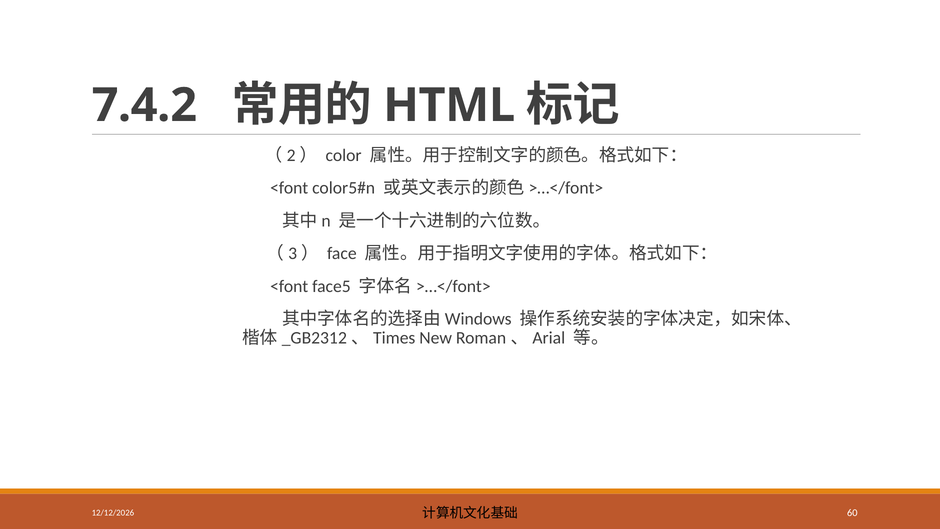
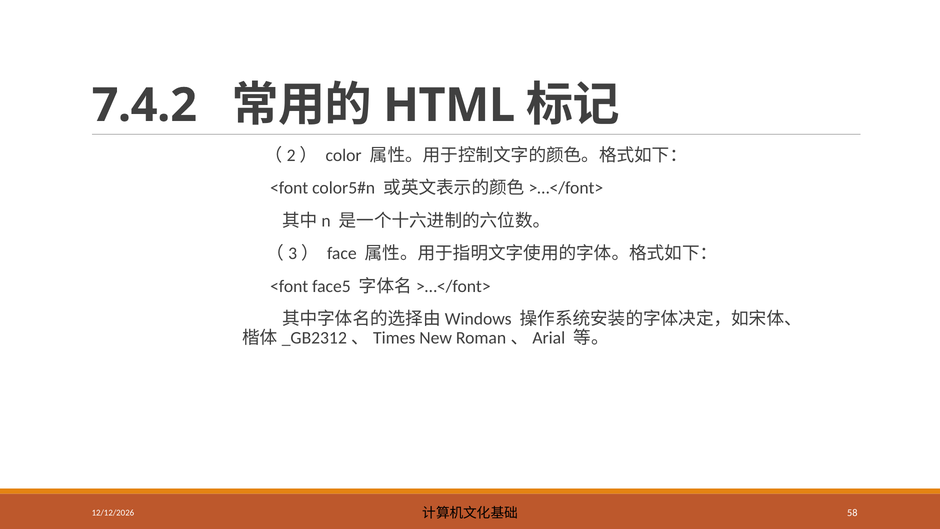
60: 60 -> 58
